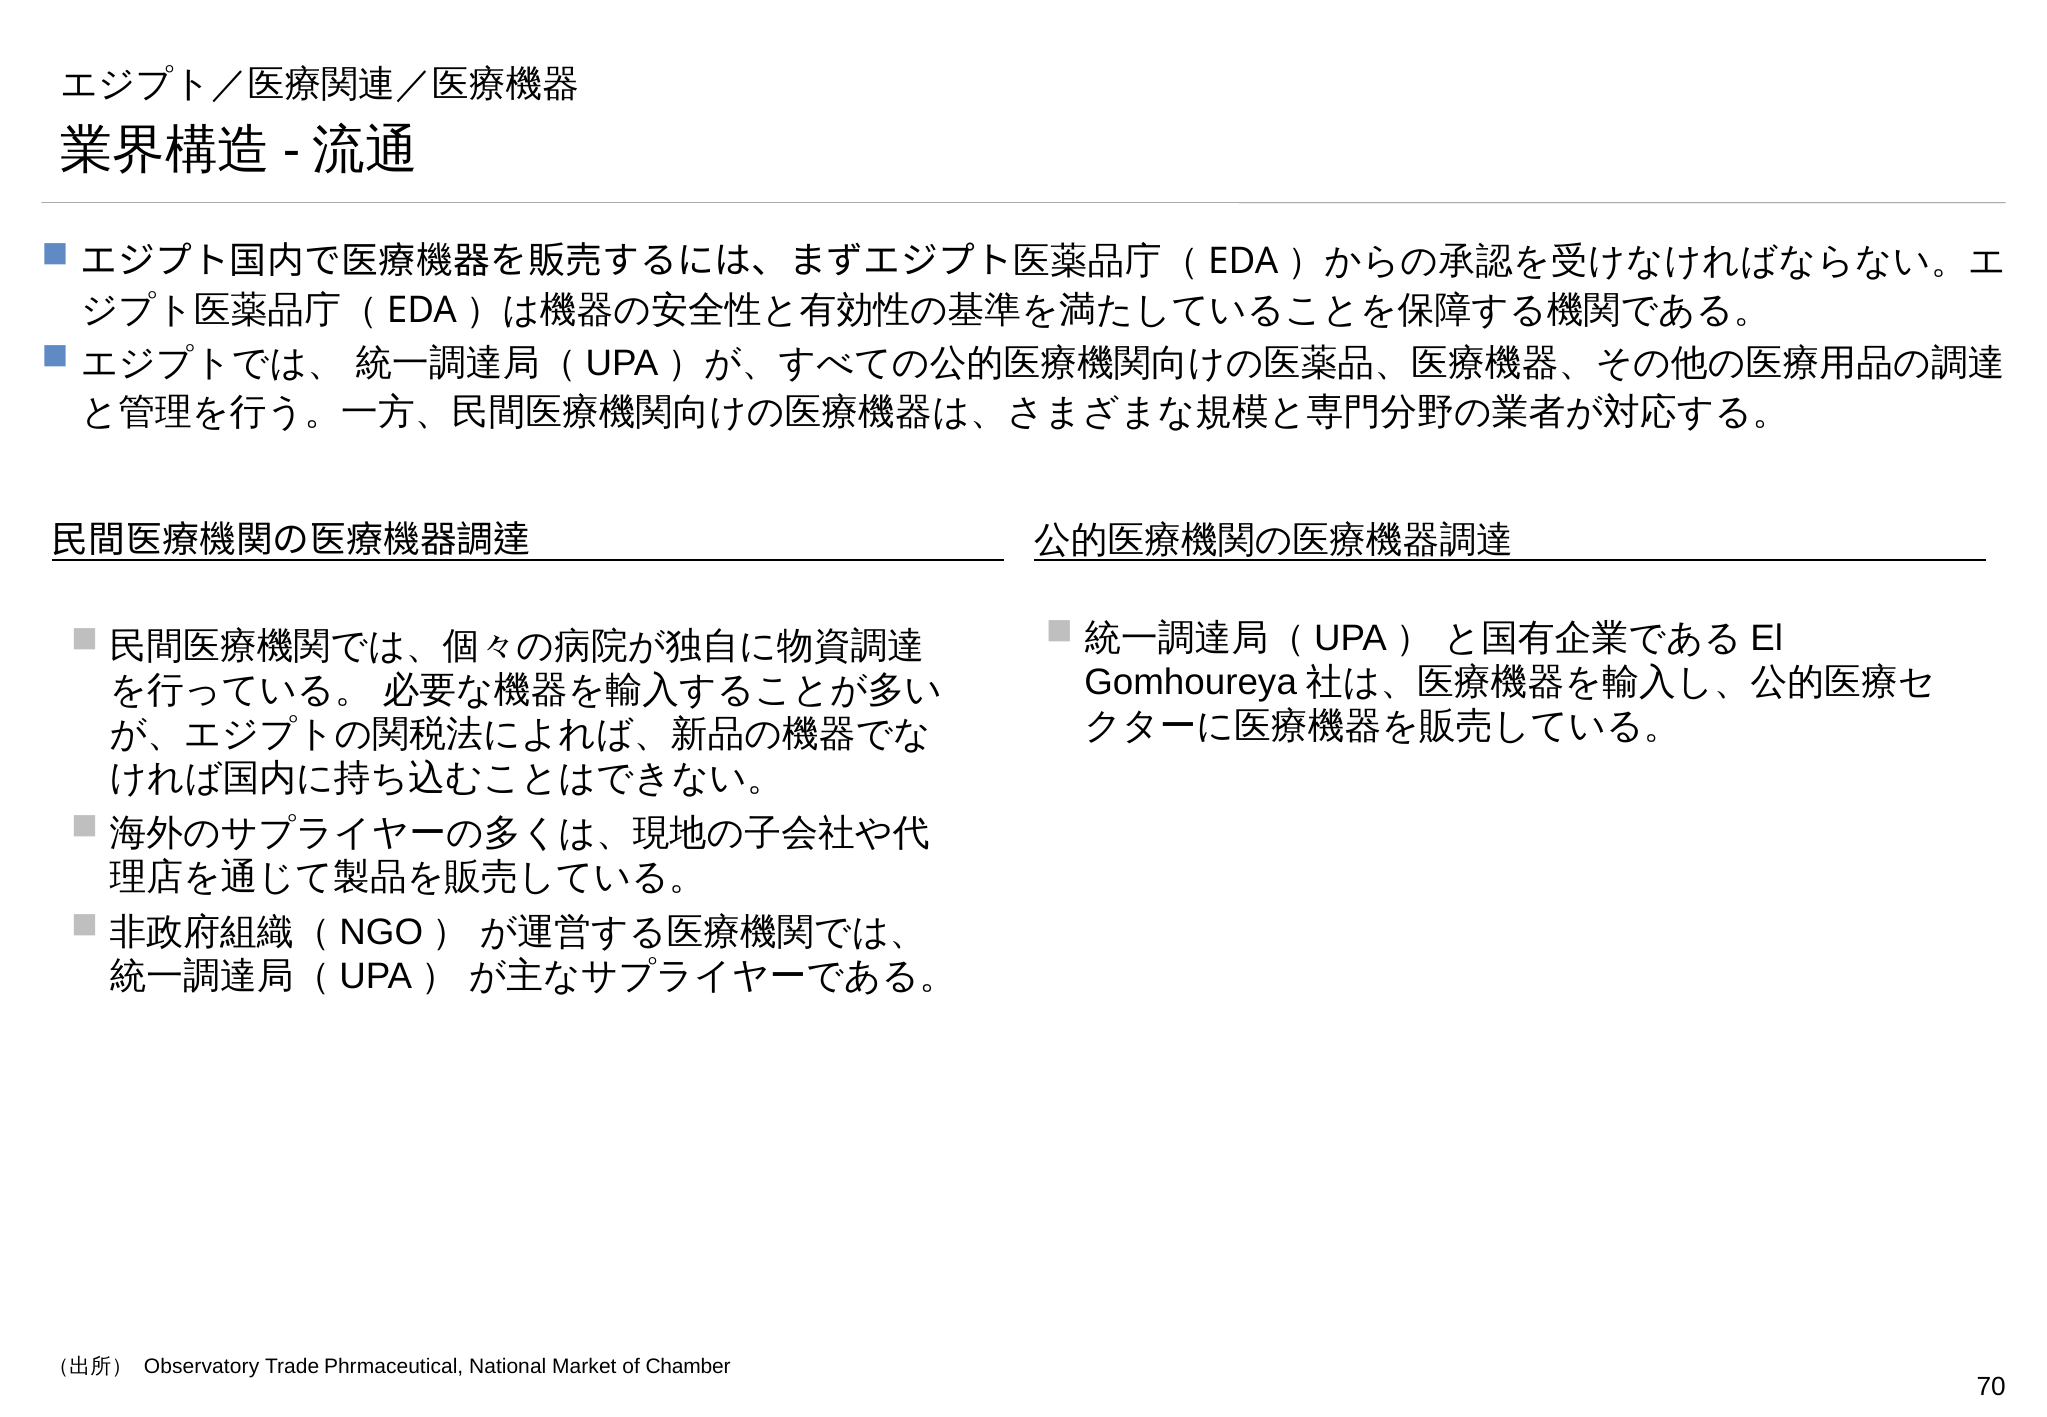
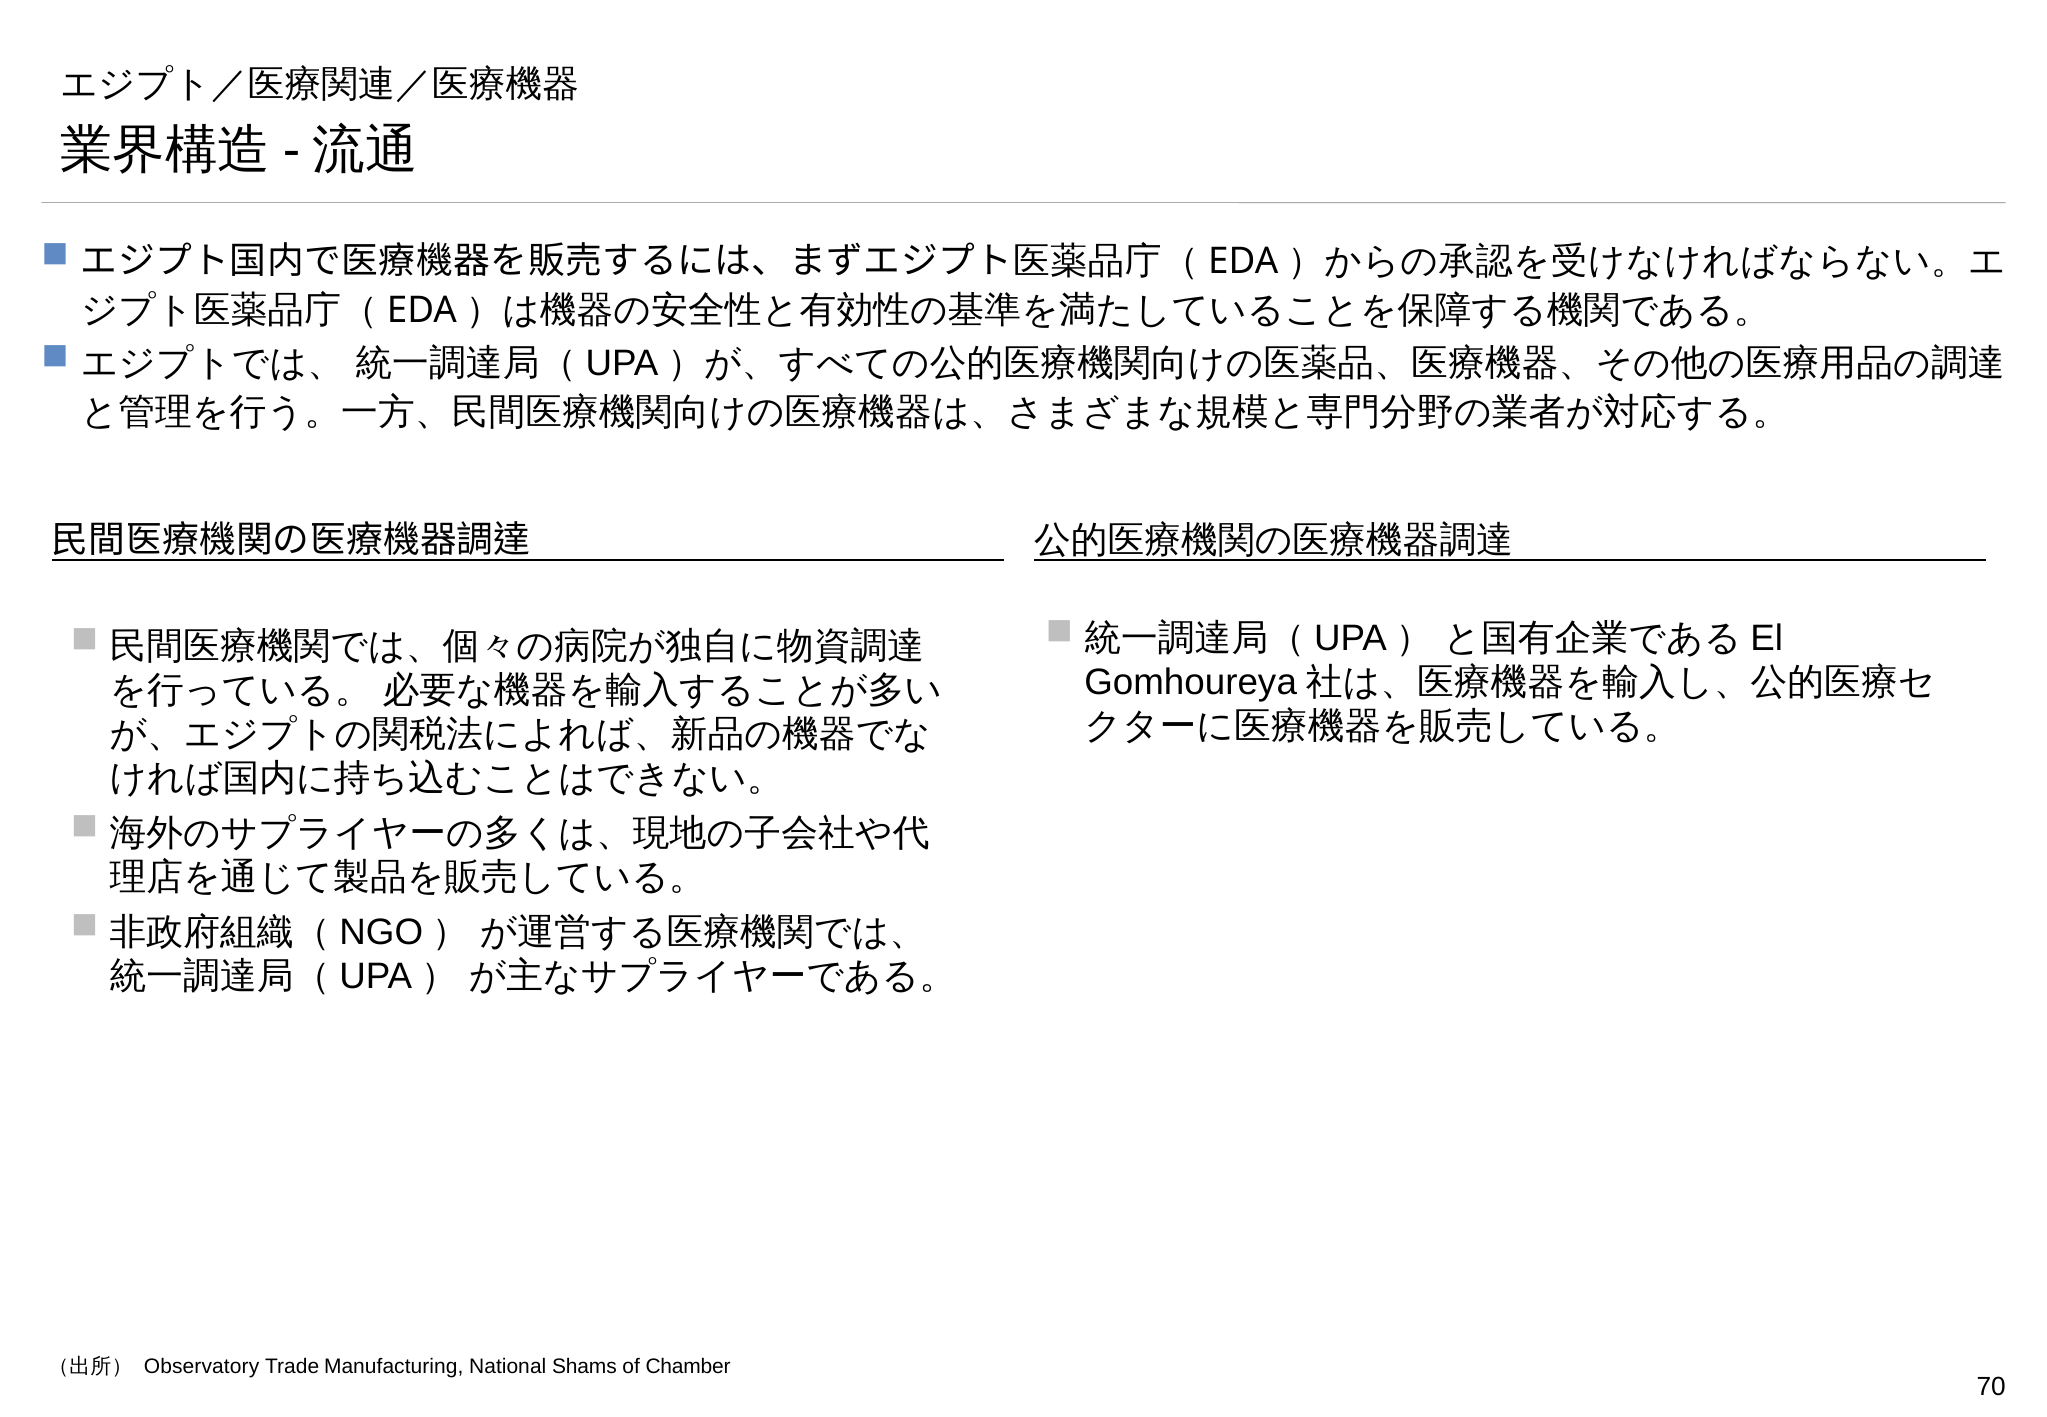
Phrmaceutical: Phrmaceutical -> Manufacturing
Market: Market -> Shams
